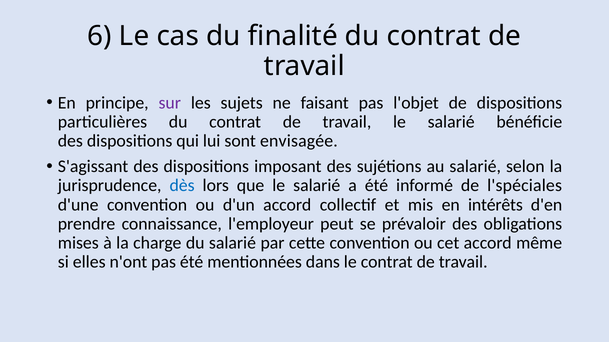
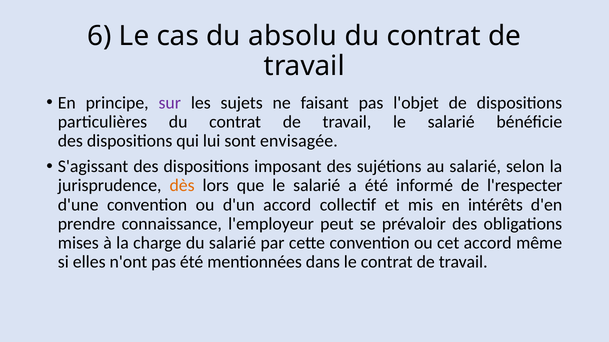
finalité: finalité -> absolu
dès colour: blue -> orange
l'spéciales: l'spéciales -> l'respecter
